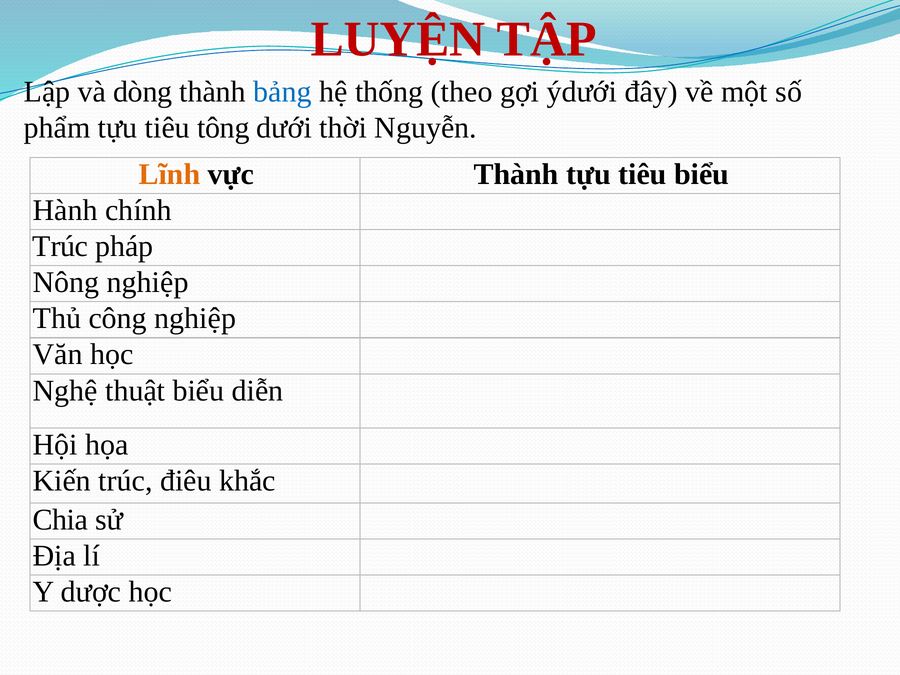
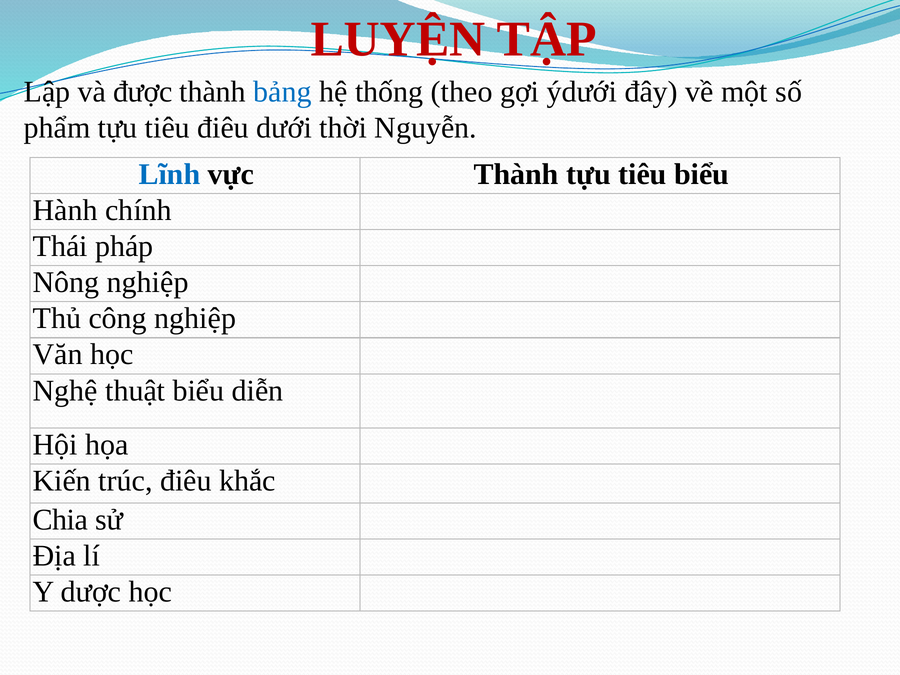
dòng: dòng -> được
tiêu tông: tông -> điêu
Lĩnh colour: orange -> blue
Trúc at (60, 246): Trúc -> Thái
